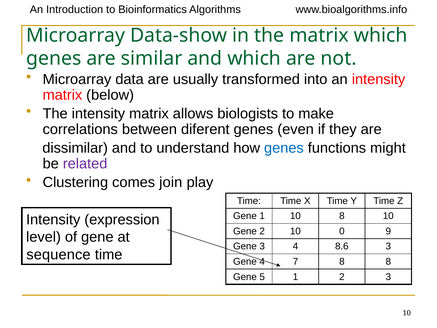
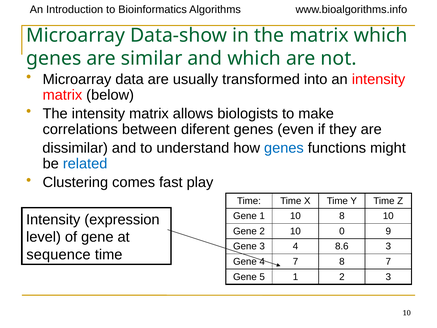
related colour: purple -> blue
join: join -> fast
8 8: 8 -> 7
